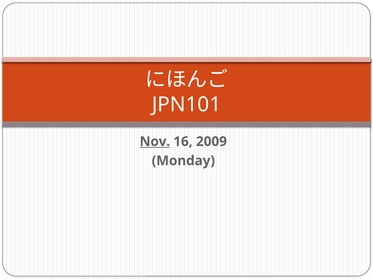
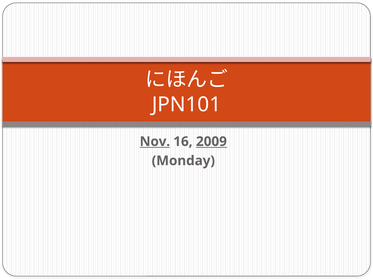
2009 underline: none -> present
